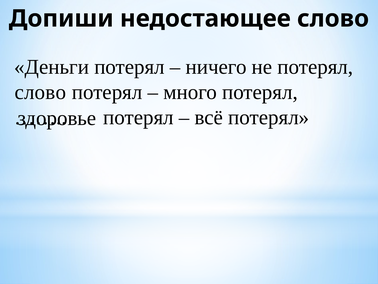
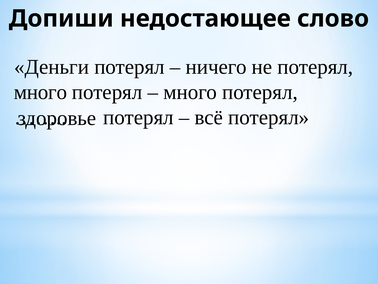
слово at (40, 92): слово -> много
